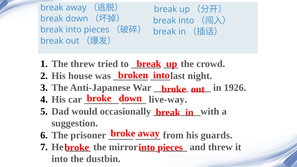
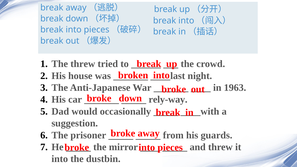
1926: 1926 -> 1963
live-way: live-way -> rely-way
